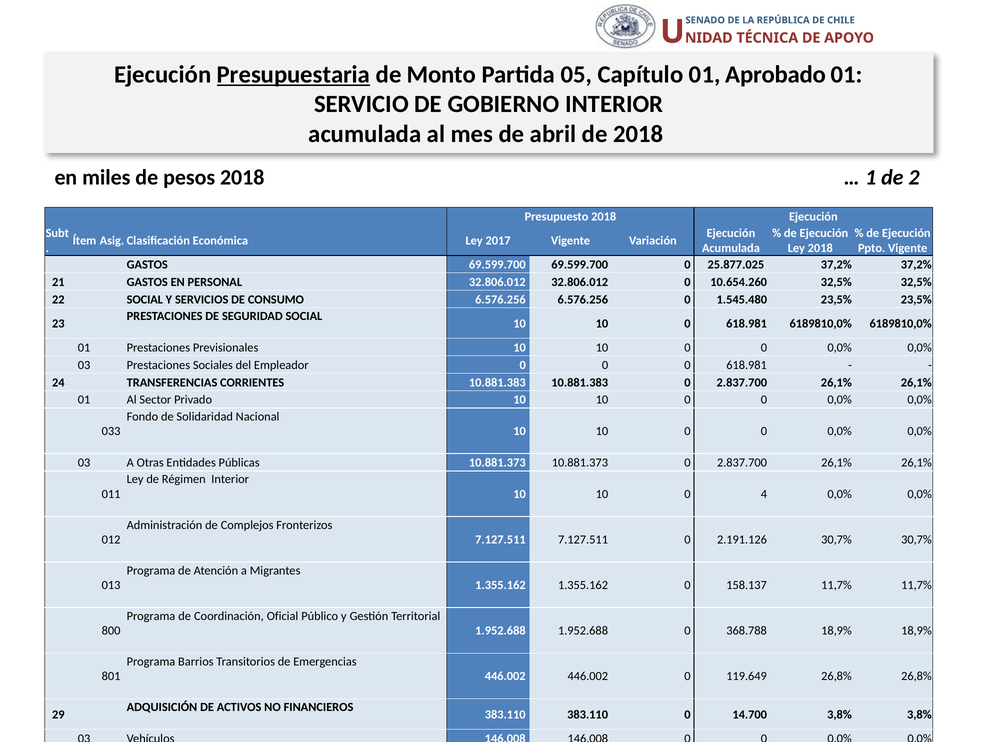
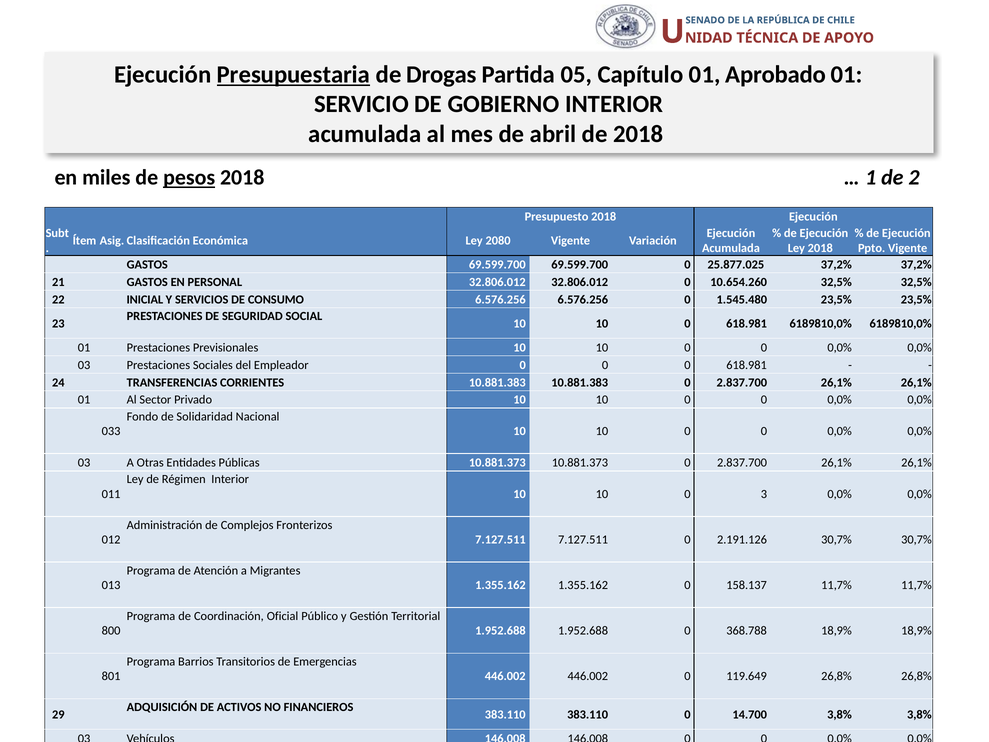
Monto: Monto -> Drogas
pesos underline: none -> present
2017: 2017 -> 2080
22 SOCIAL: SOCIAL -> INICIAL
4: 4 -> 3
